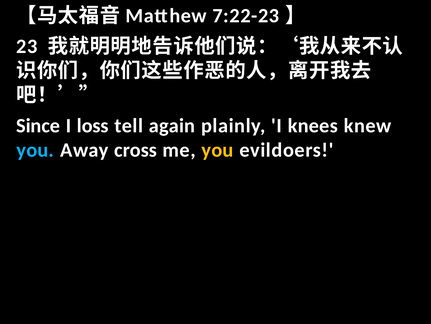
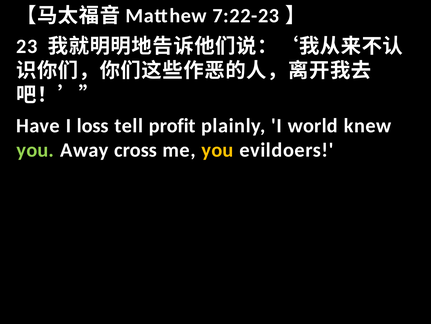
Since: Since -> Have
again: again -> profit
knees: knees -> world
you at (35, 150) colour: light blue -> light green
